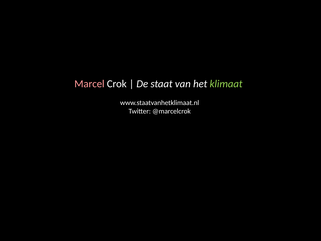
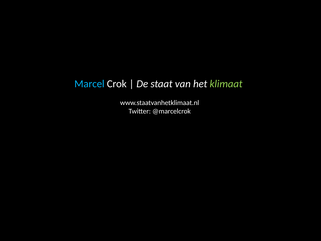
Marcel colour: pink -> light blue
